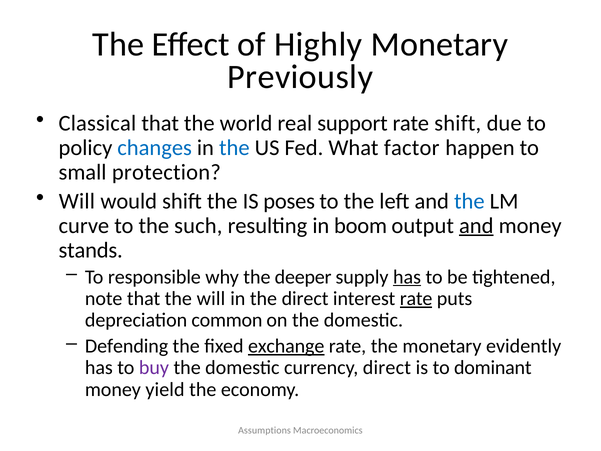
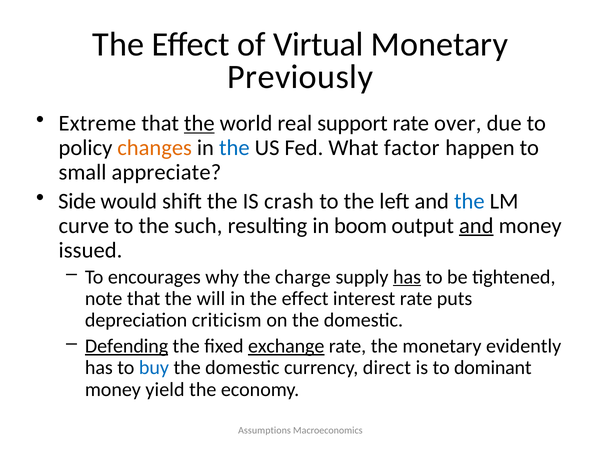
Highly: Highly -> Virtual
Classical: Classical -> Extreme
the at (199, 123) underline: none -> present
rate shift: shift -> over
changes colour: blue -> orange
protection: protection -> appreciate
Will at (77, 201): Will -> Side
poses: poses -> crash
stands: stands -> issued
responsible: responsible -> encourages
deeper: deeper -> charge
in the direct: direct -> effect
rate at (416, 298) underline: present -> none
common: common -> criticism
Defending underline: none -> present
buy colour: purple -> blue
